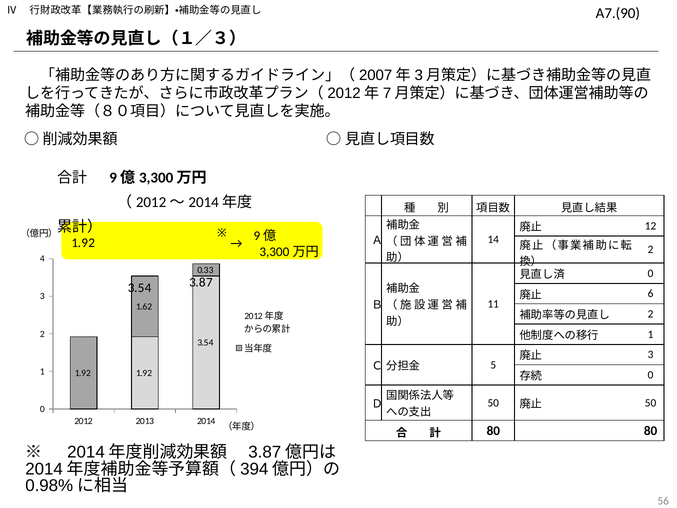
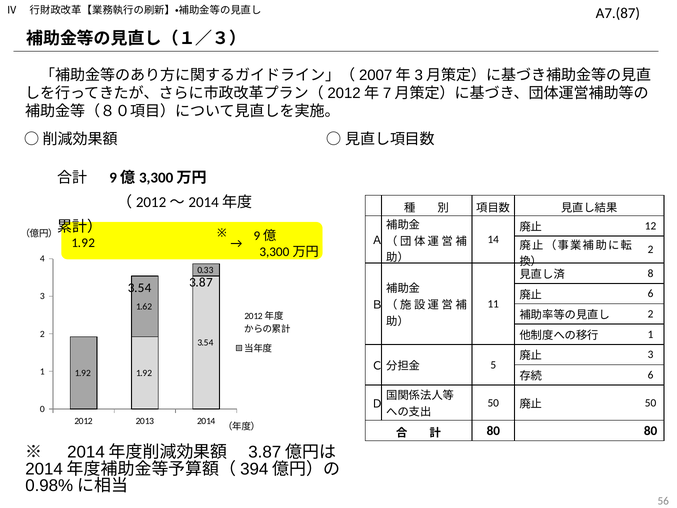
A7.(90: A7.(90 -> A7.(87
0 at (651, 273): 0 -> 8
0 at (651, 375): 0 -> 6
